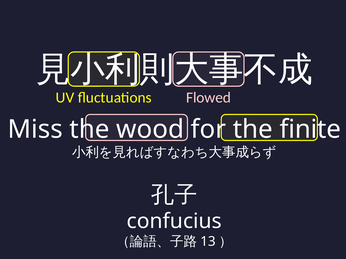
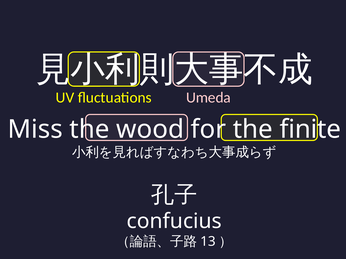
Flowed: Flowed -> Umeda
